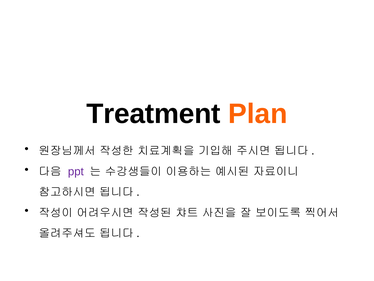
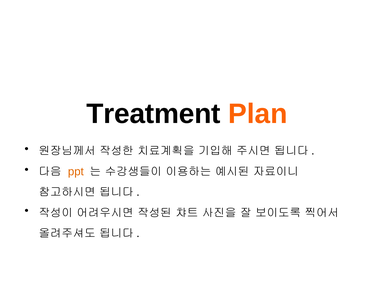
ppt colour: purple -> orange
